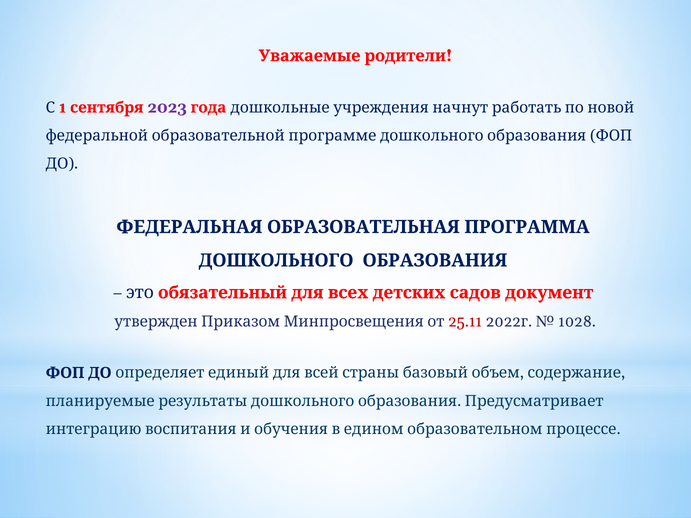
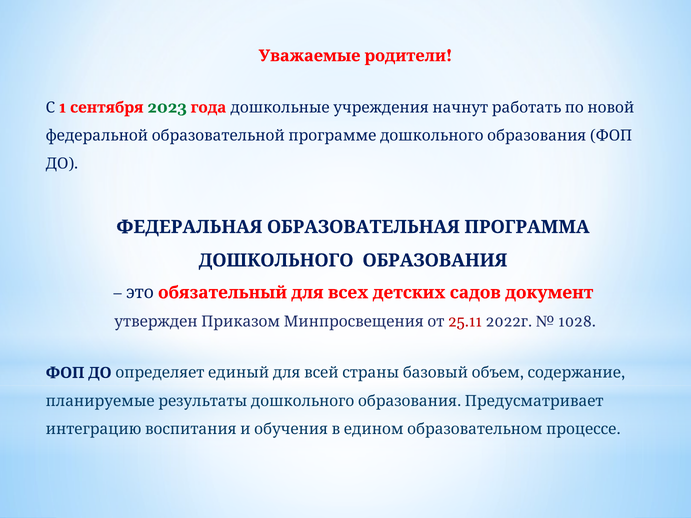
2023 colour: purple -> green
